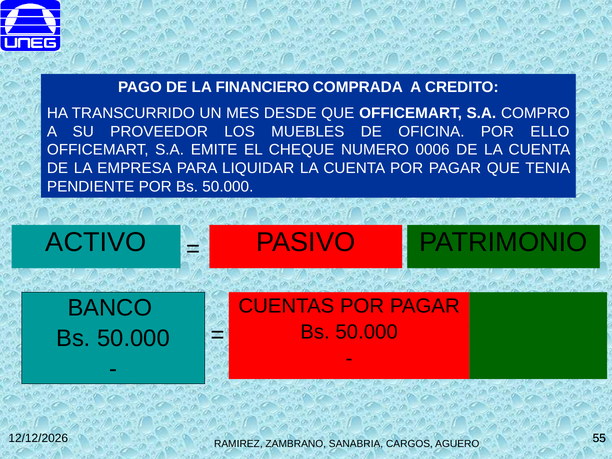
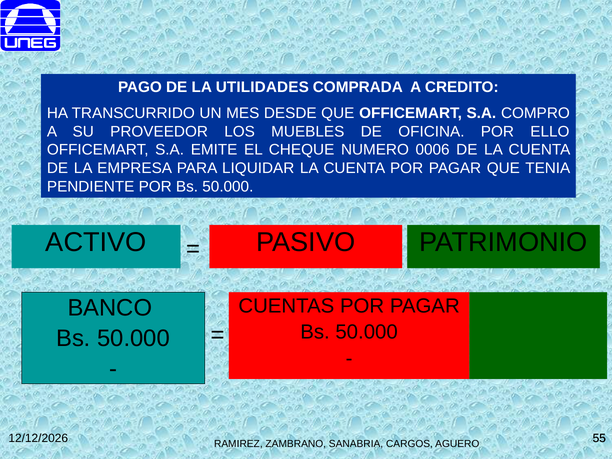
FINANCIERO: FINANCIERO -> UTILIDADES
